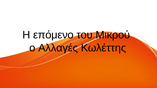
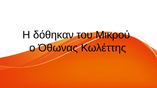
επόμενο: επόμενο -> δόθηκαν
Αλλαγές: Αλλαγές -> Όθωνας
